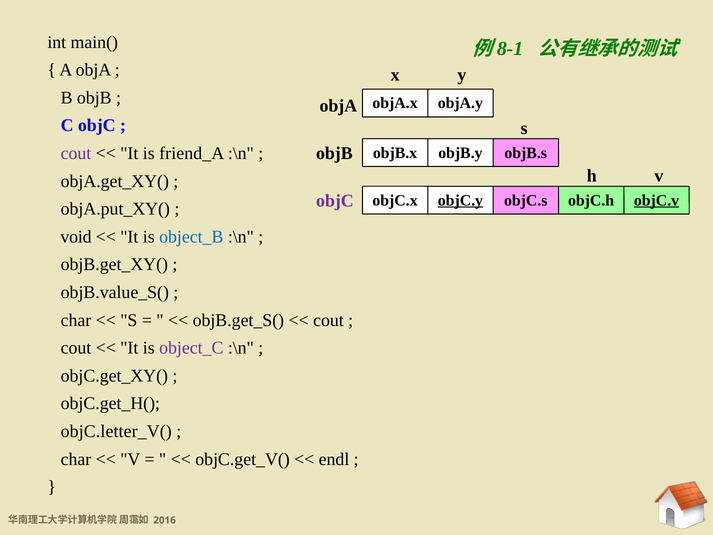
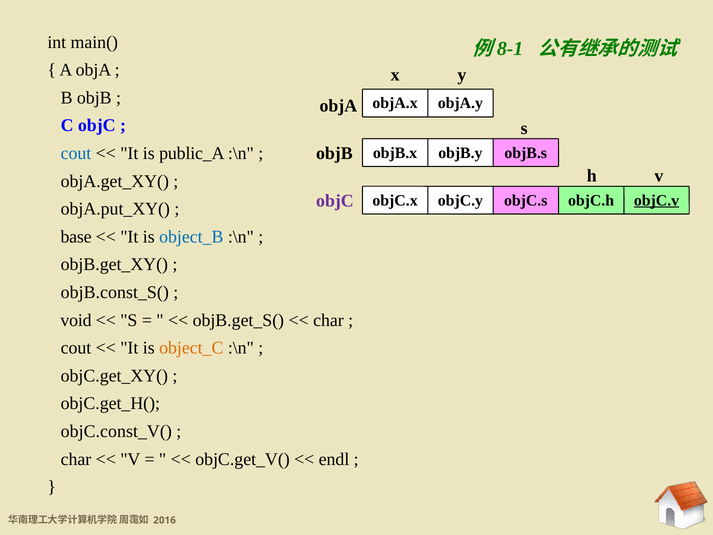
cout at (76, 153) colour: purple -> blue
friend_A: friend_A -> public_A
objC.y underline: present -> none
void: void -> base
objB.value_S(: objB.value_S( -> objB.const_S(
char at (76, 320): char -> void
cout at (328, 320): cout -> char
object_C colour: purple -> orange
objC.letter_V(: objC.letter_V( -> objC.const_V(
